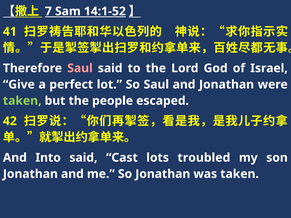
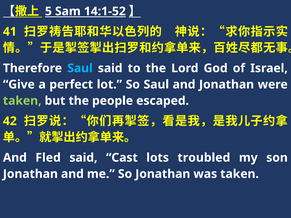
7: 7 -> 5
Saul at (80, 68) colour: pink -> light blue
Into: Into -> Fled
